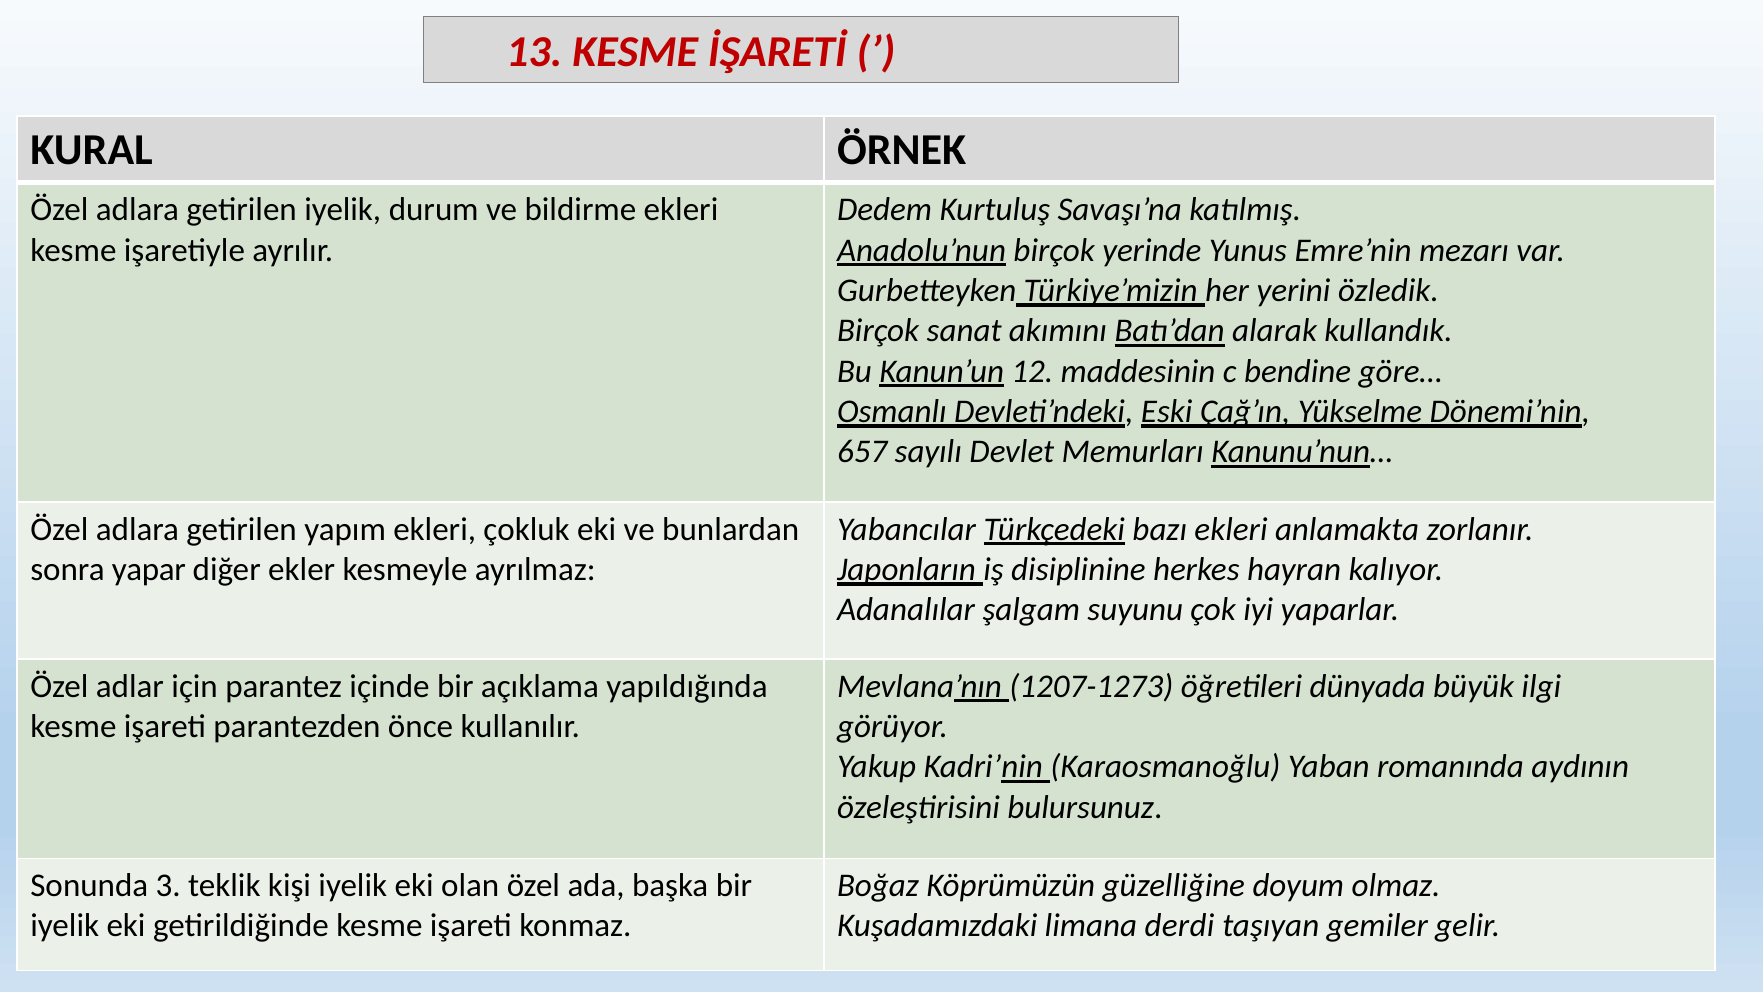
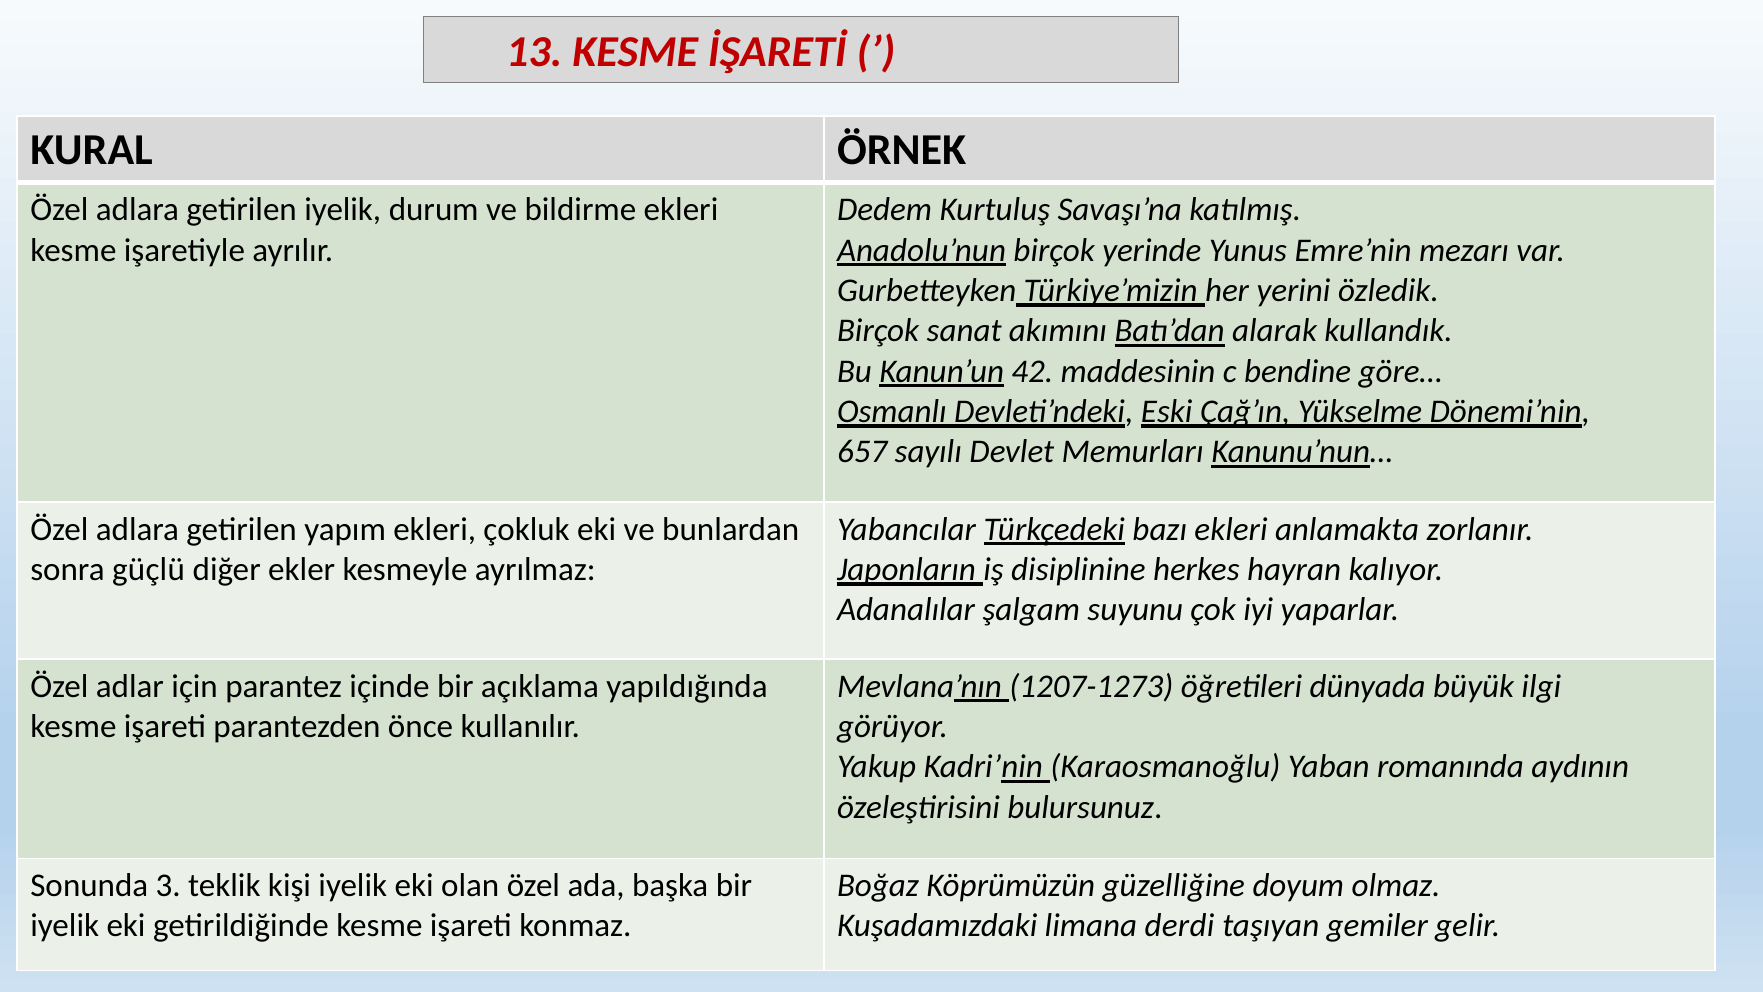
12: 12 -> 42
yapar: yapar -> güçlü
